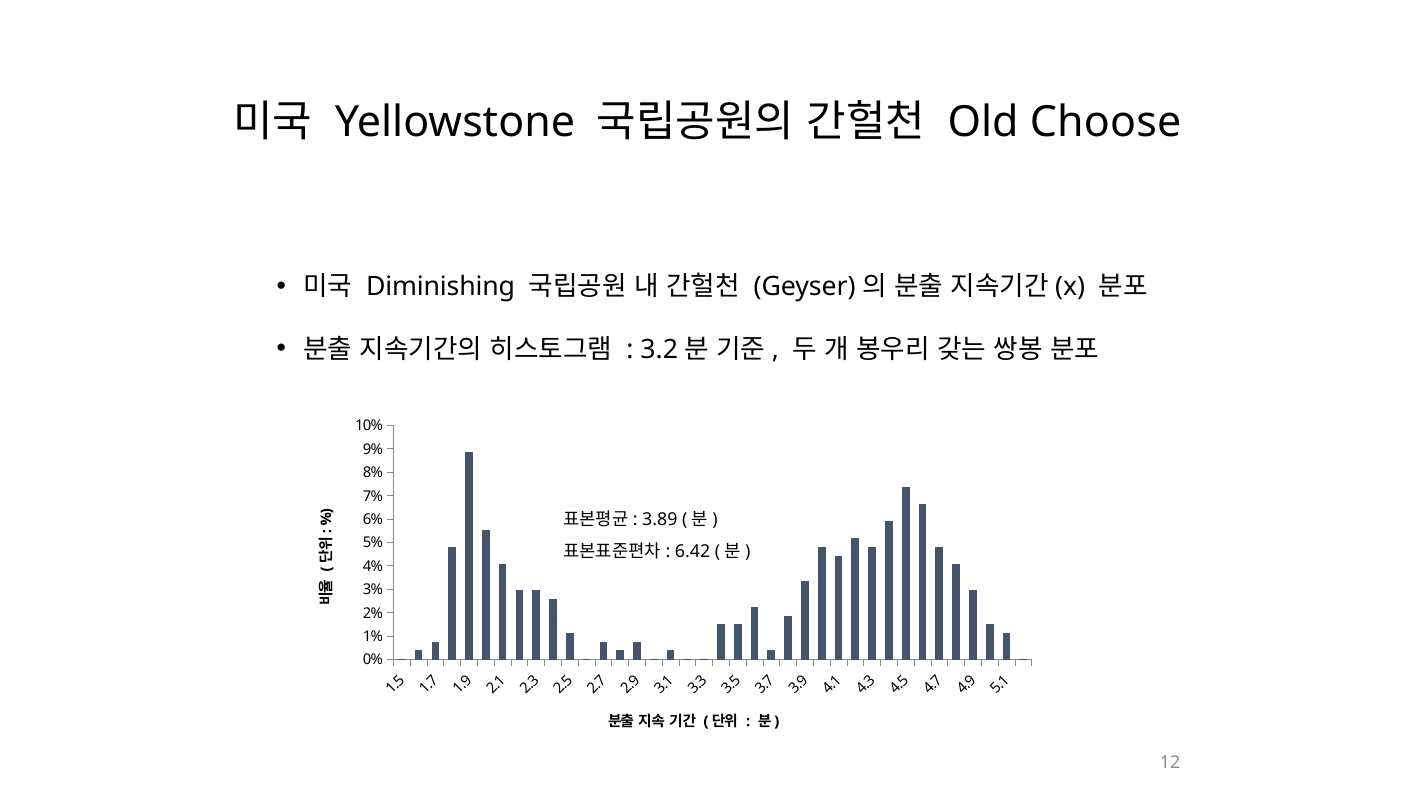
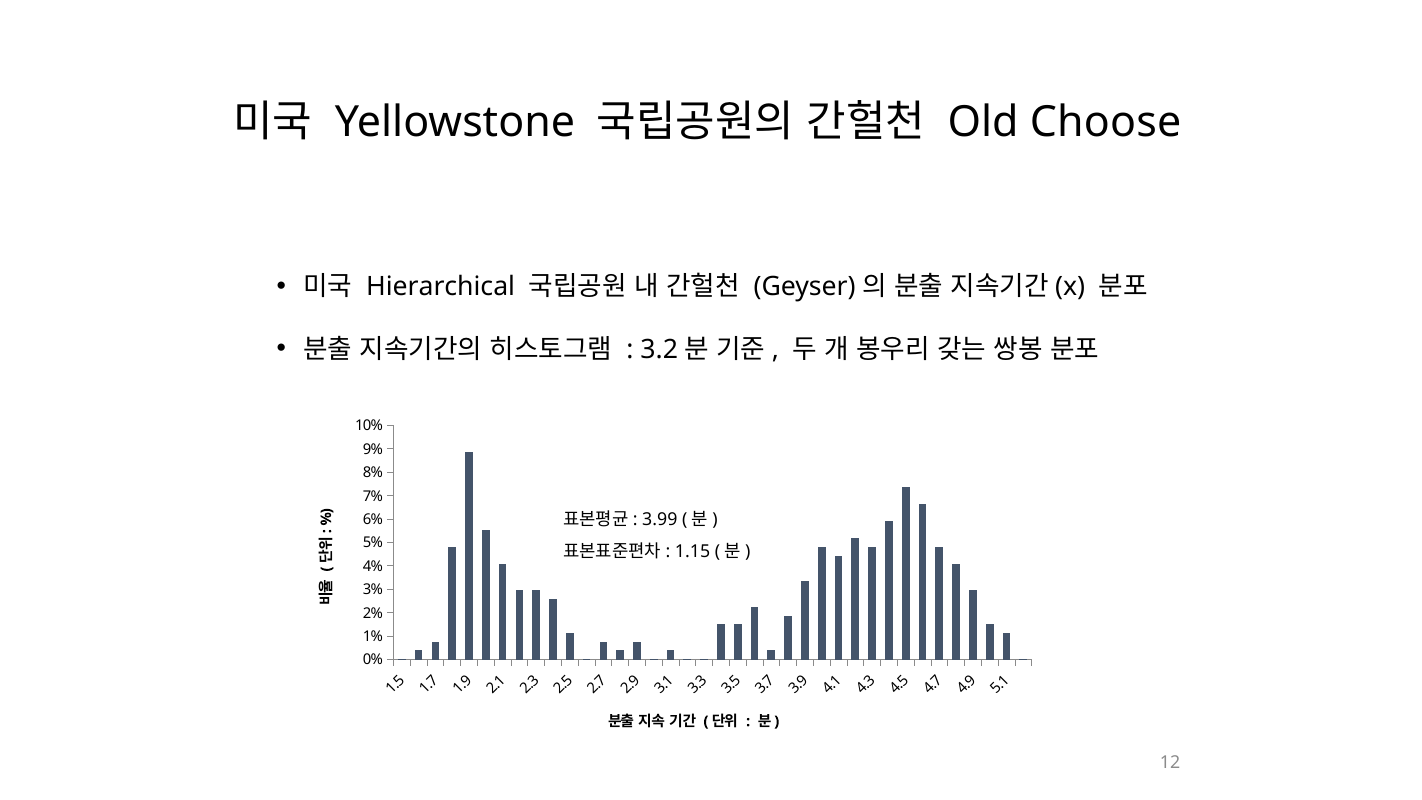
Diminishing: Diminishing -> Hierarchical
3.89: 3.89 -> 3.99
6.42: 6.42 -> 1.15
